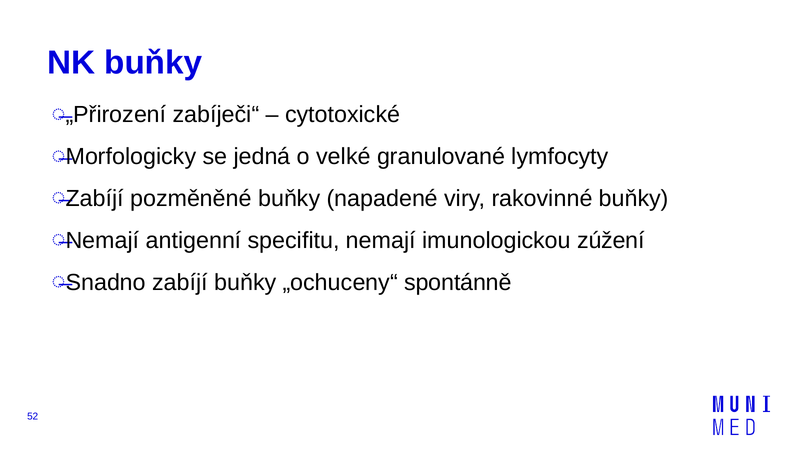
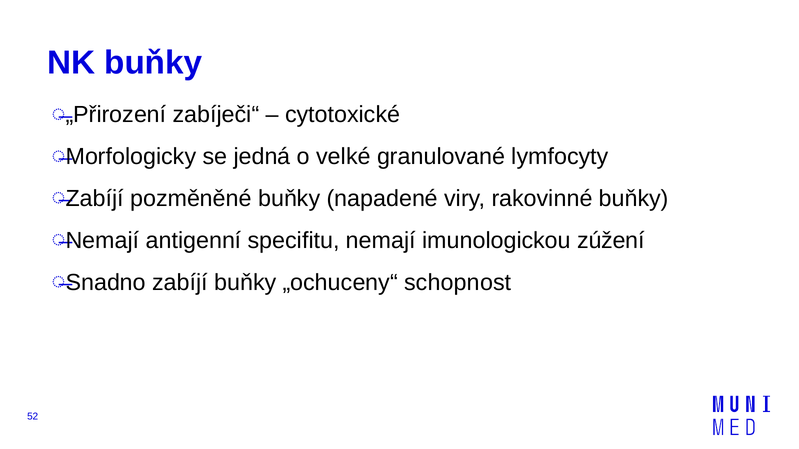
spontánně: spontánně -> schopnost
